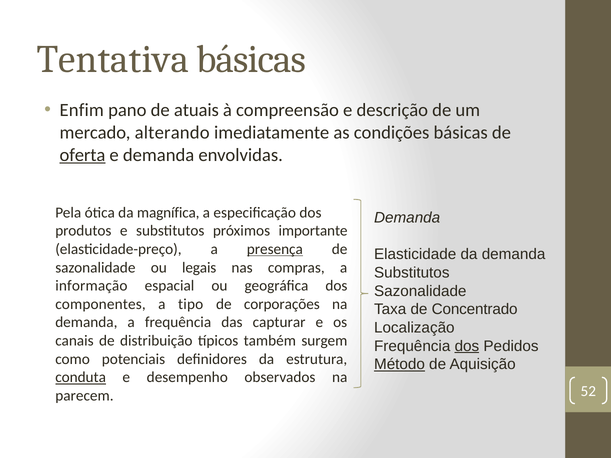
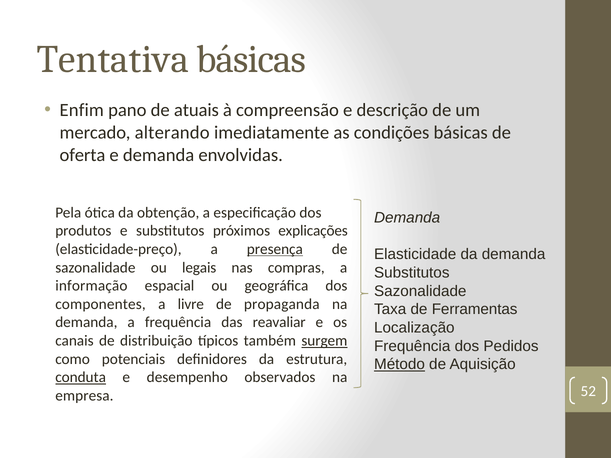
oferta underline: present -> none
magnífica: magnífica -> obtenção
importante: importante -> explicações
tipo: tipo -> livre
corporações: corporações -> propaganda
Concentrado: Concentrado -> Ferramentas
capturar: capturar -> reavaliar
surgem underline: none -> present
dos at (467, 346) underline: present -> none
parecem: parecem -> empresa
